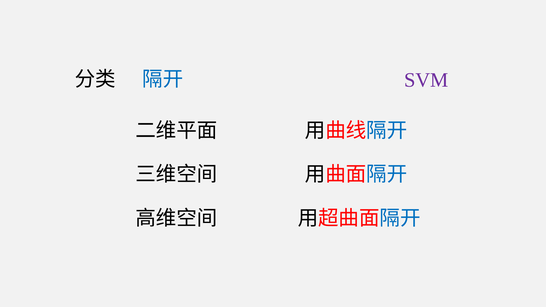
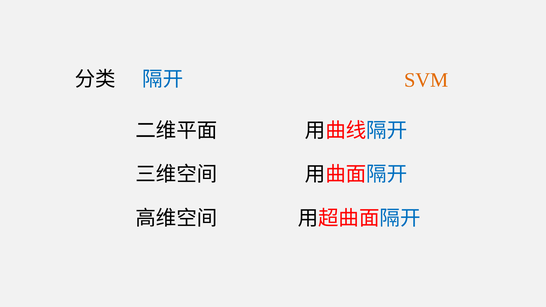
SVM colour: purple -> orange
